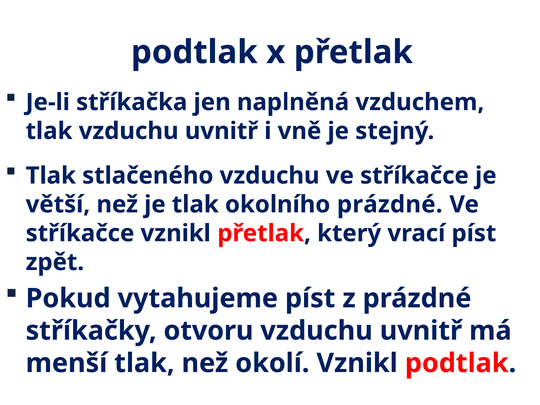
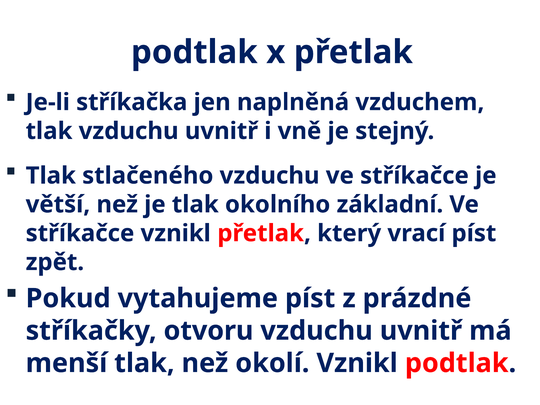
okolního prázdné: prázdné -> základní
